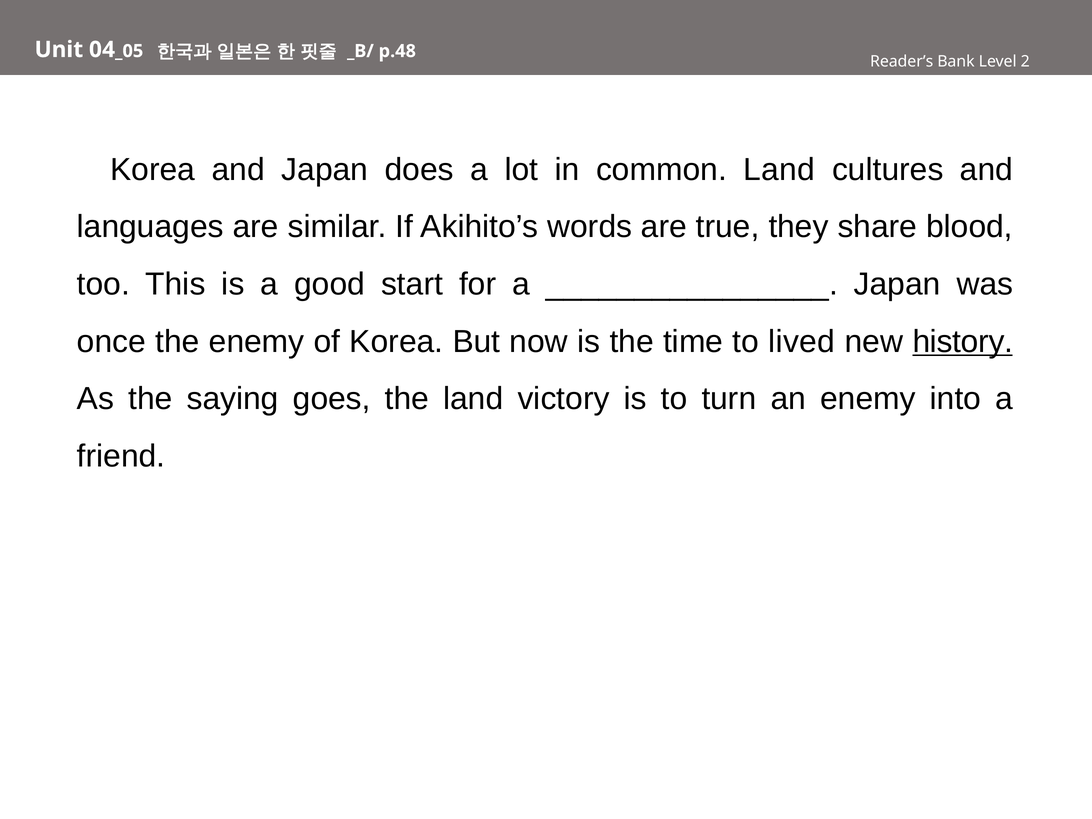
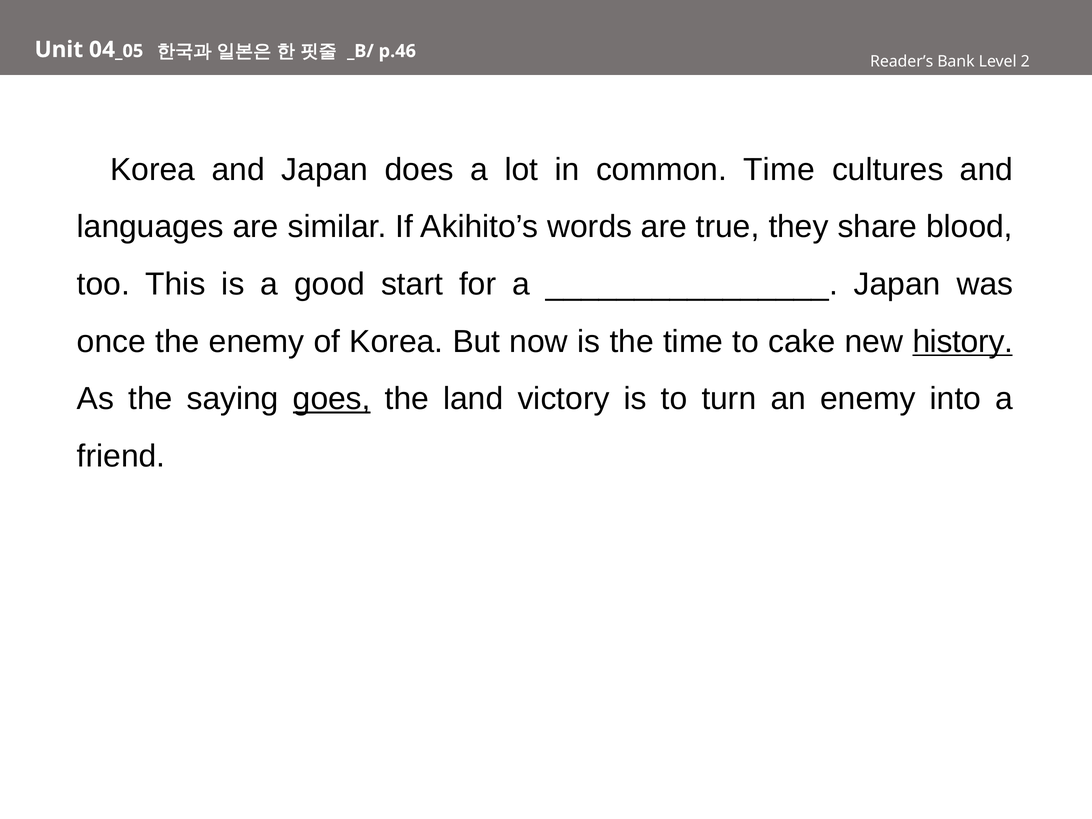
p.48: p.48 -> p.46
common Land: Land -> Time
lived: lived -> cake
goes underline: none -> present
